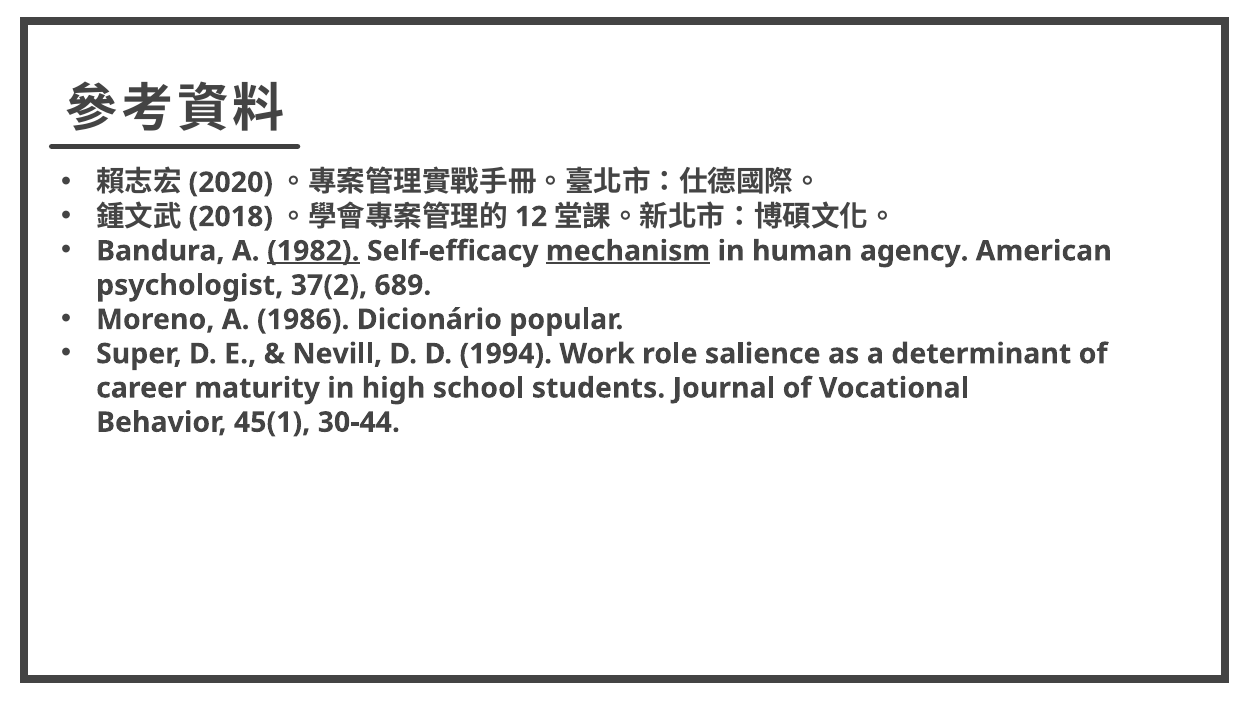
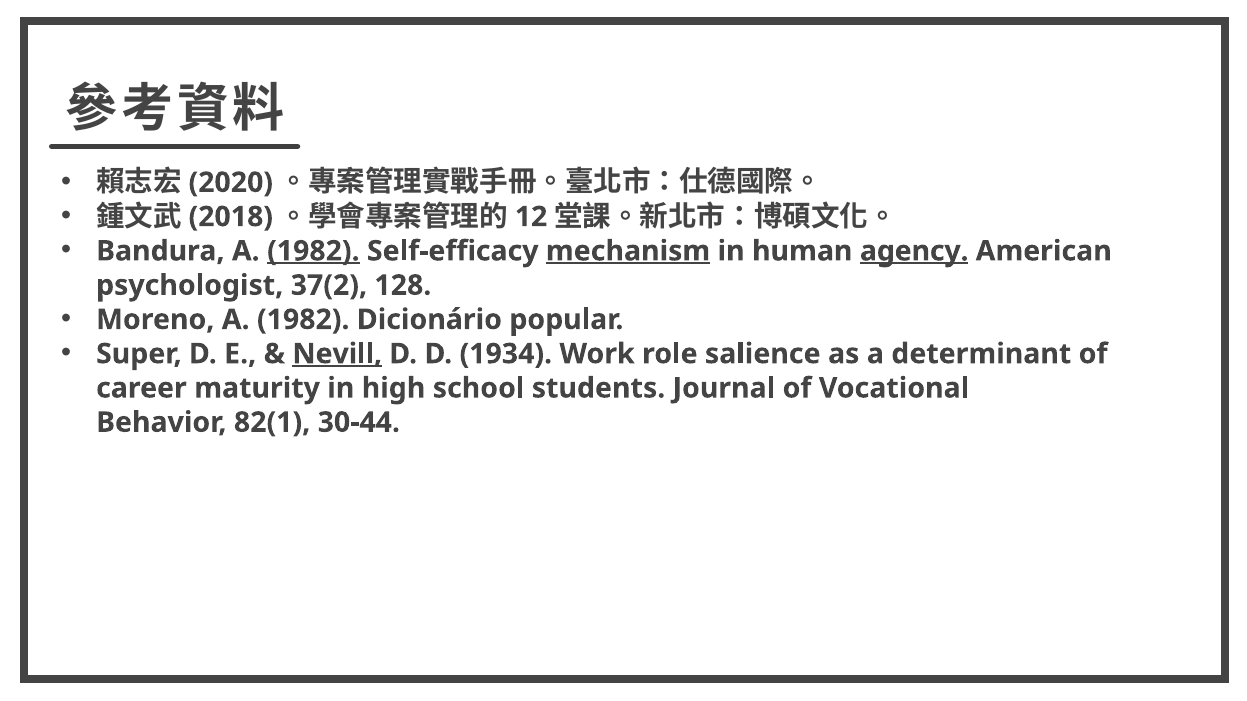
agency underline: none -> present
689: 689 -> 128
Moreno A 1986: 1986 -> 1982
Nevill underline: none -> present
1994: 1994 -> 1934
45(1: 45(1 -> 82(1
